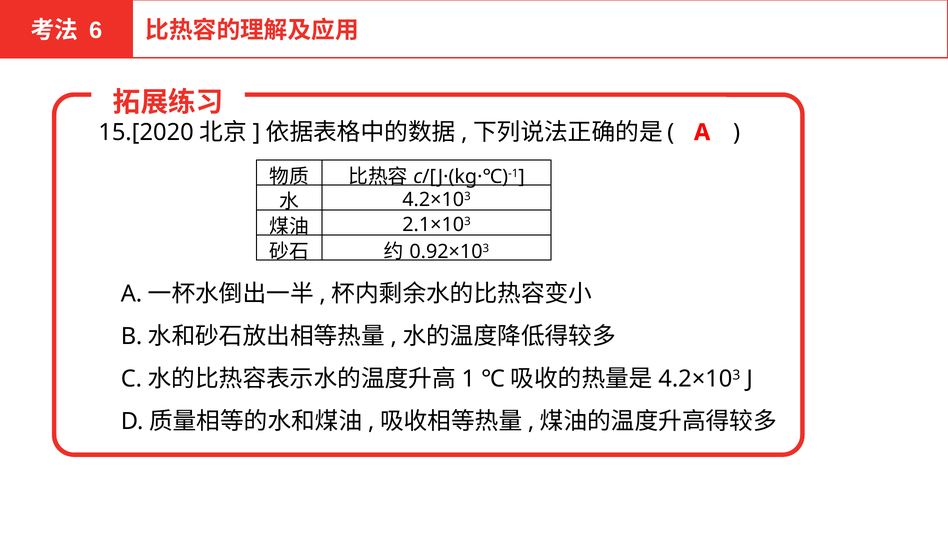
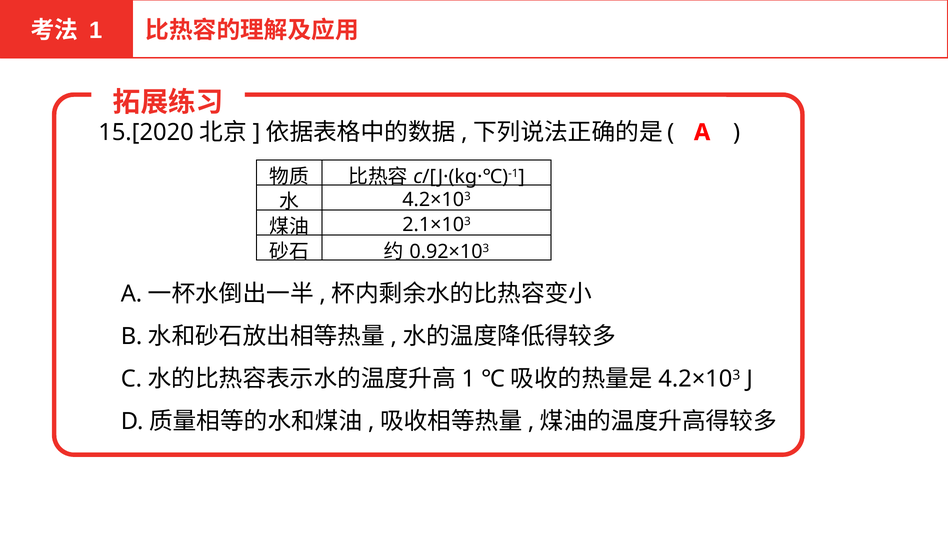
6 at (96, 30): 6 -> 1
